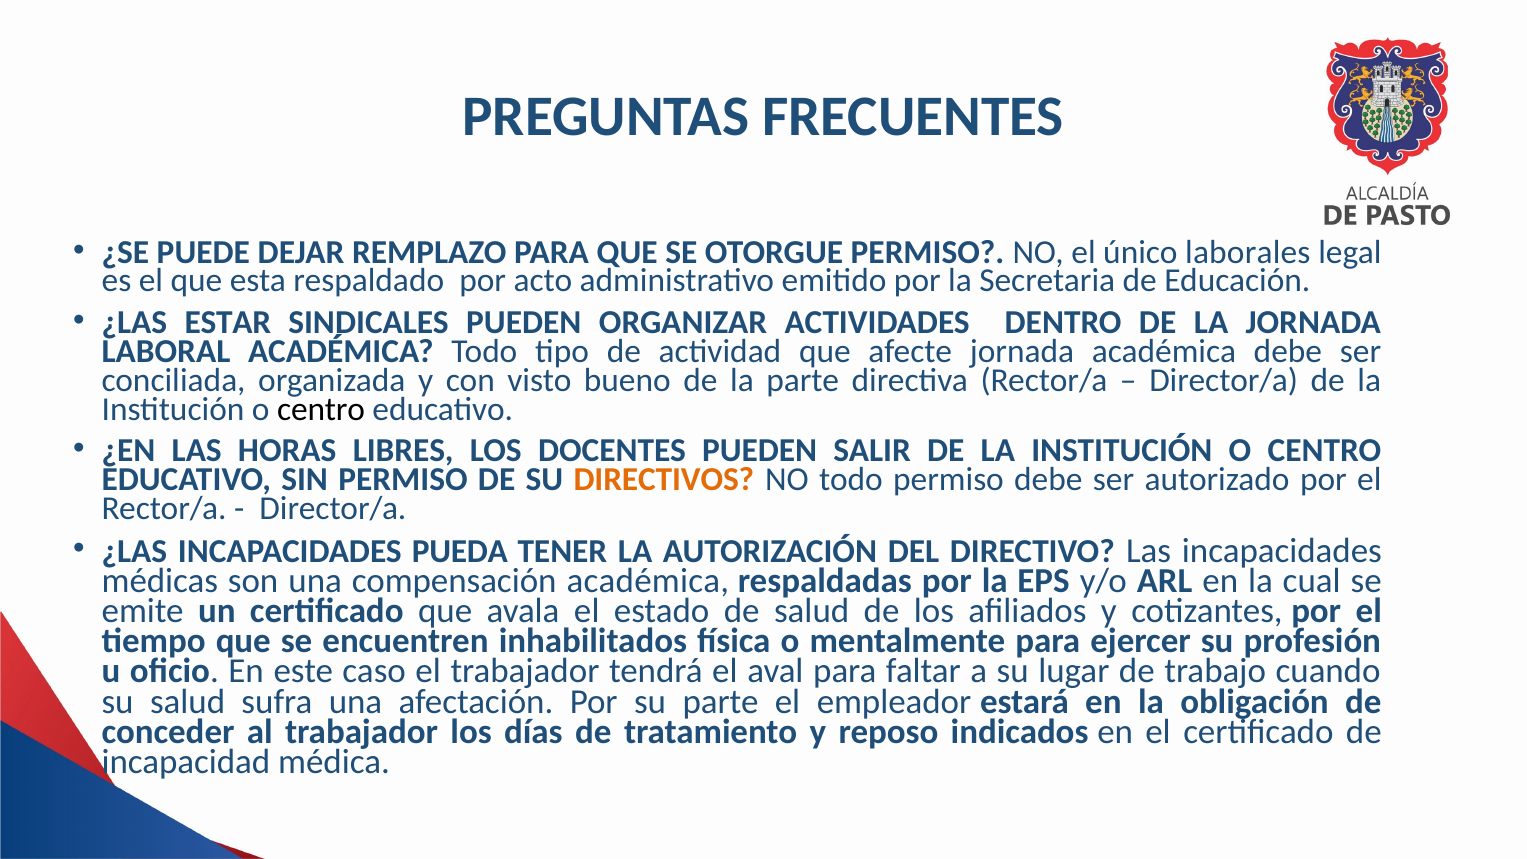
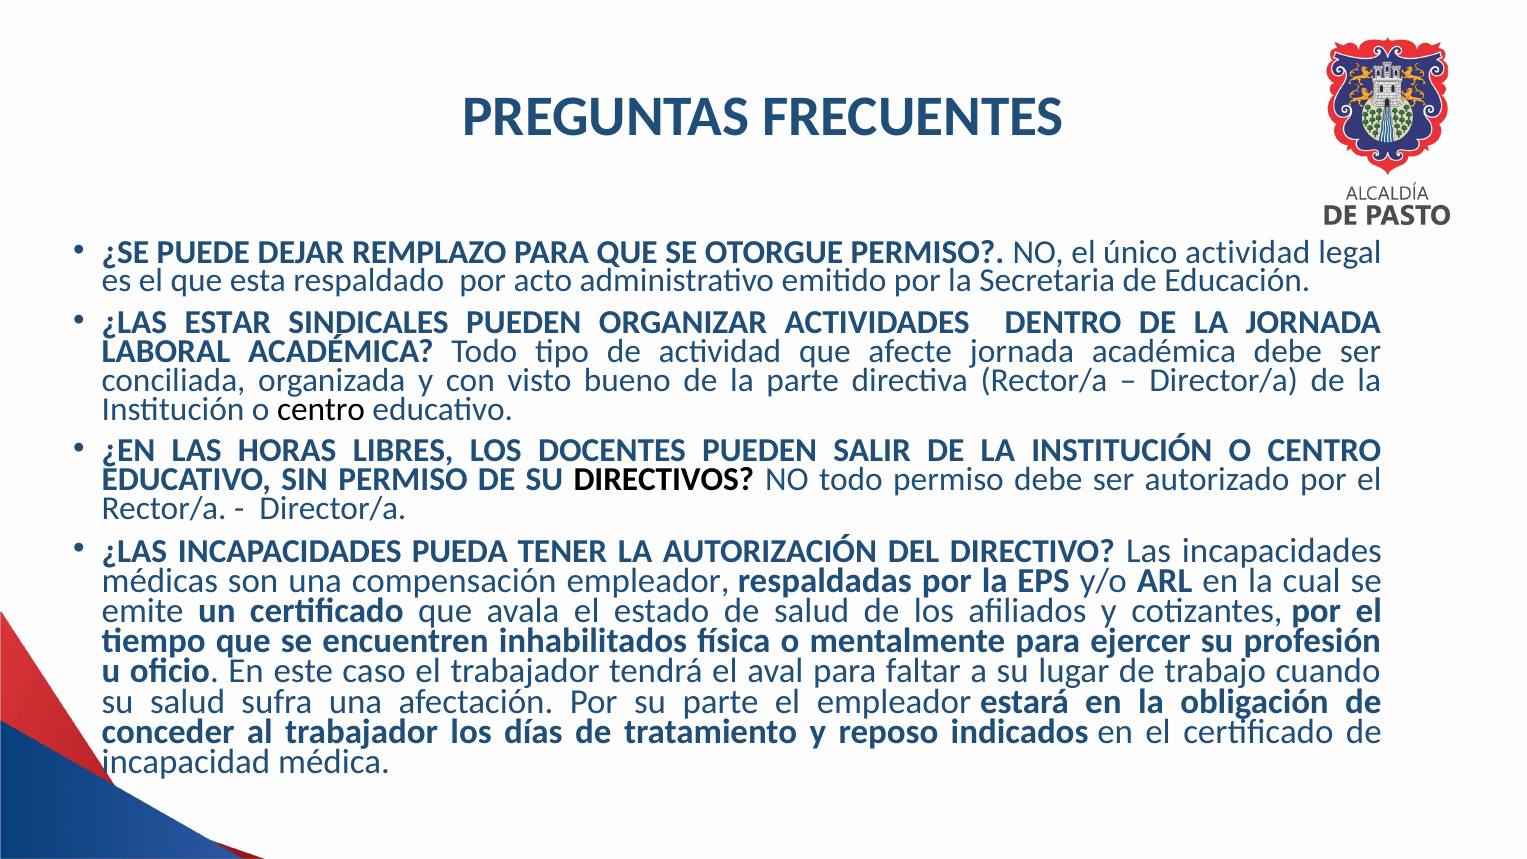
único laborales: laborales -> actividad
DIRECTIVOS colour: orange -> black
compensación académica: académica -> empleador
